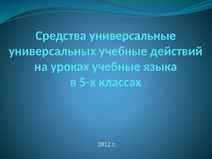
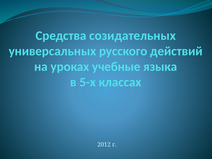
универсальные: универсальные -> созидательных
универсальных учебные: учебные -> русского
